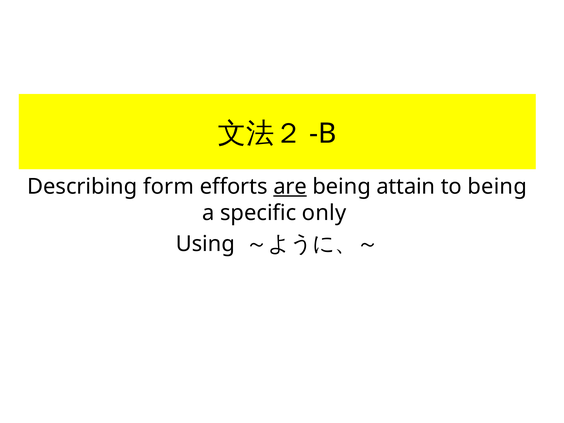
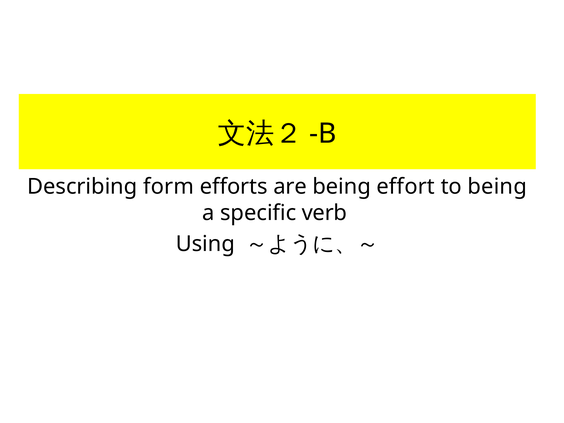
are underline: present -> none
attain: attain -> effort
only: only -> verb
